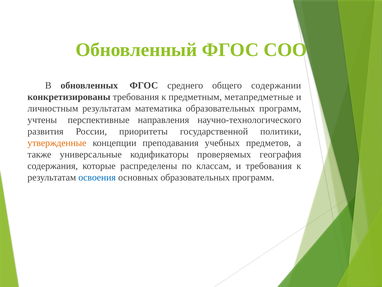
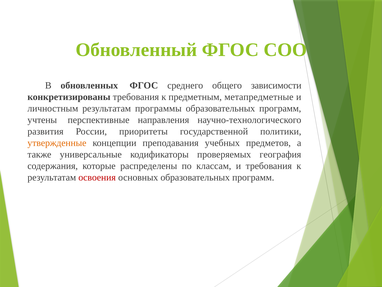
содержании: содержании -> зависимости
математика: математика -> программы
освоения colour: blue -> red
